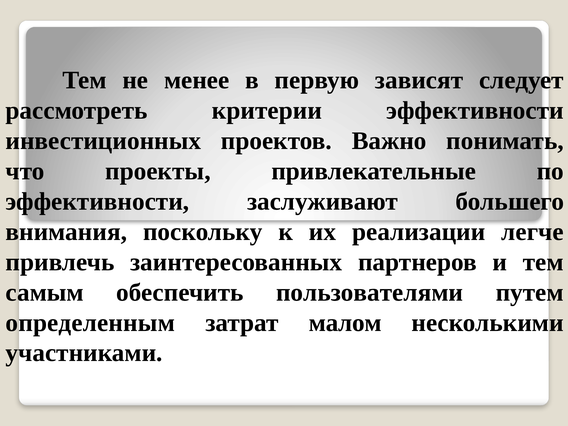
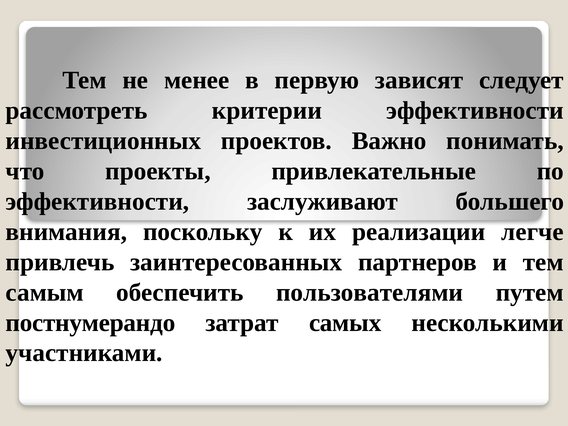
определенным: определенным -> постнумерандо
малом: малом -> самых
